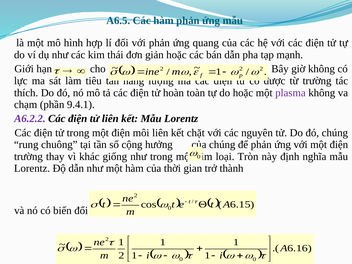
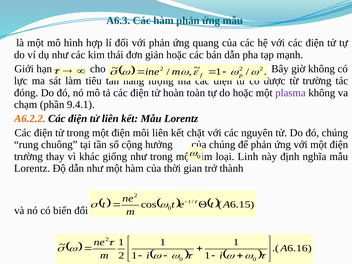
A6.5: A6.5 -> A6.3
thích: thích -> đóng
A6.2.2 colour: purple -> orange
Tròn: Tròn -> Linh
